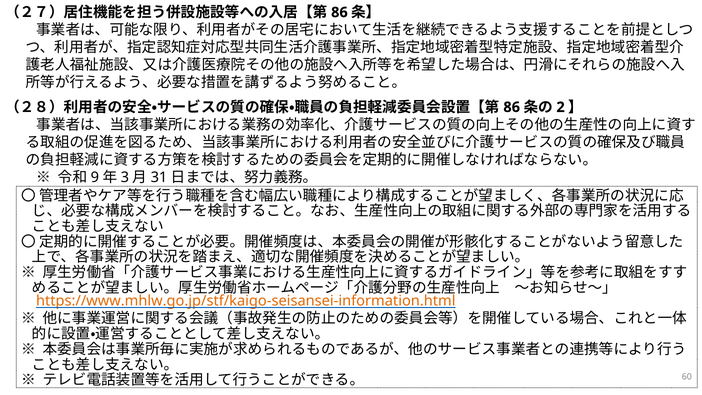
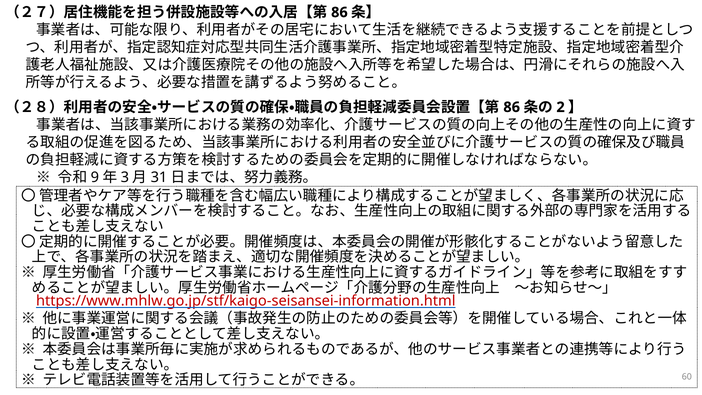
https://www.mhlw.go.jp/stf/kaigo-seisansei-information.html colour: orange -> red
